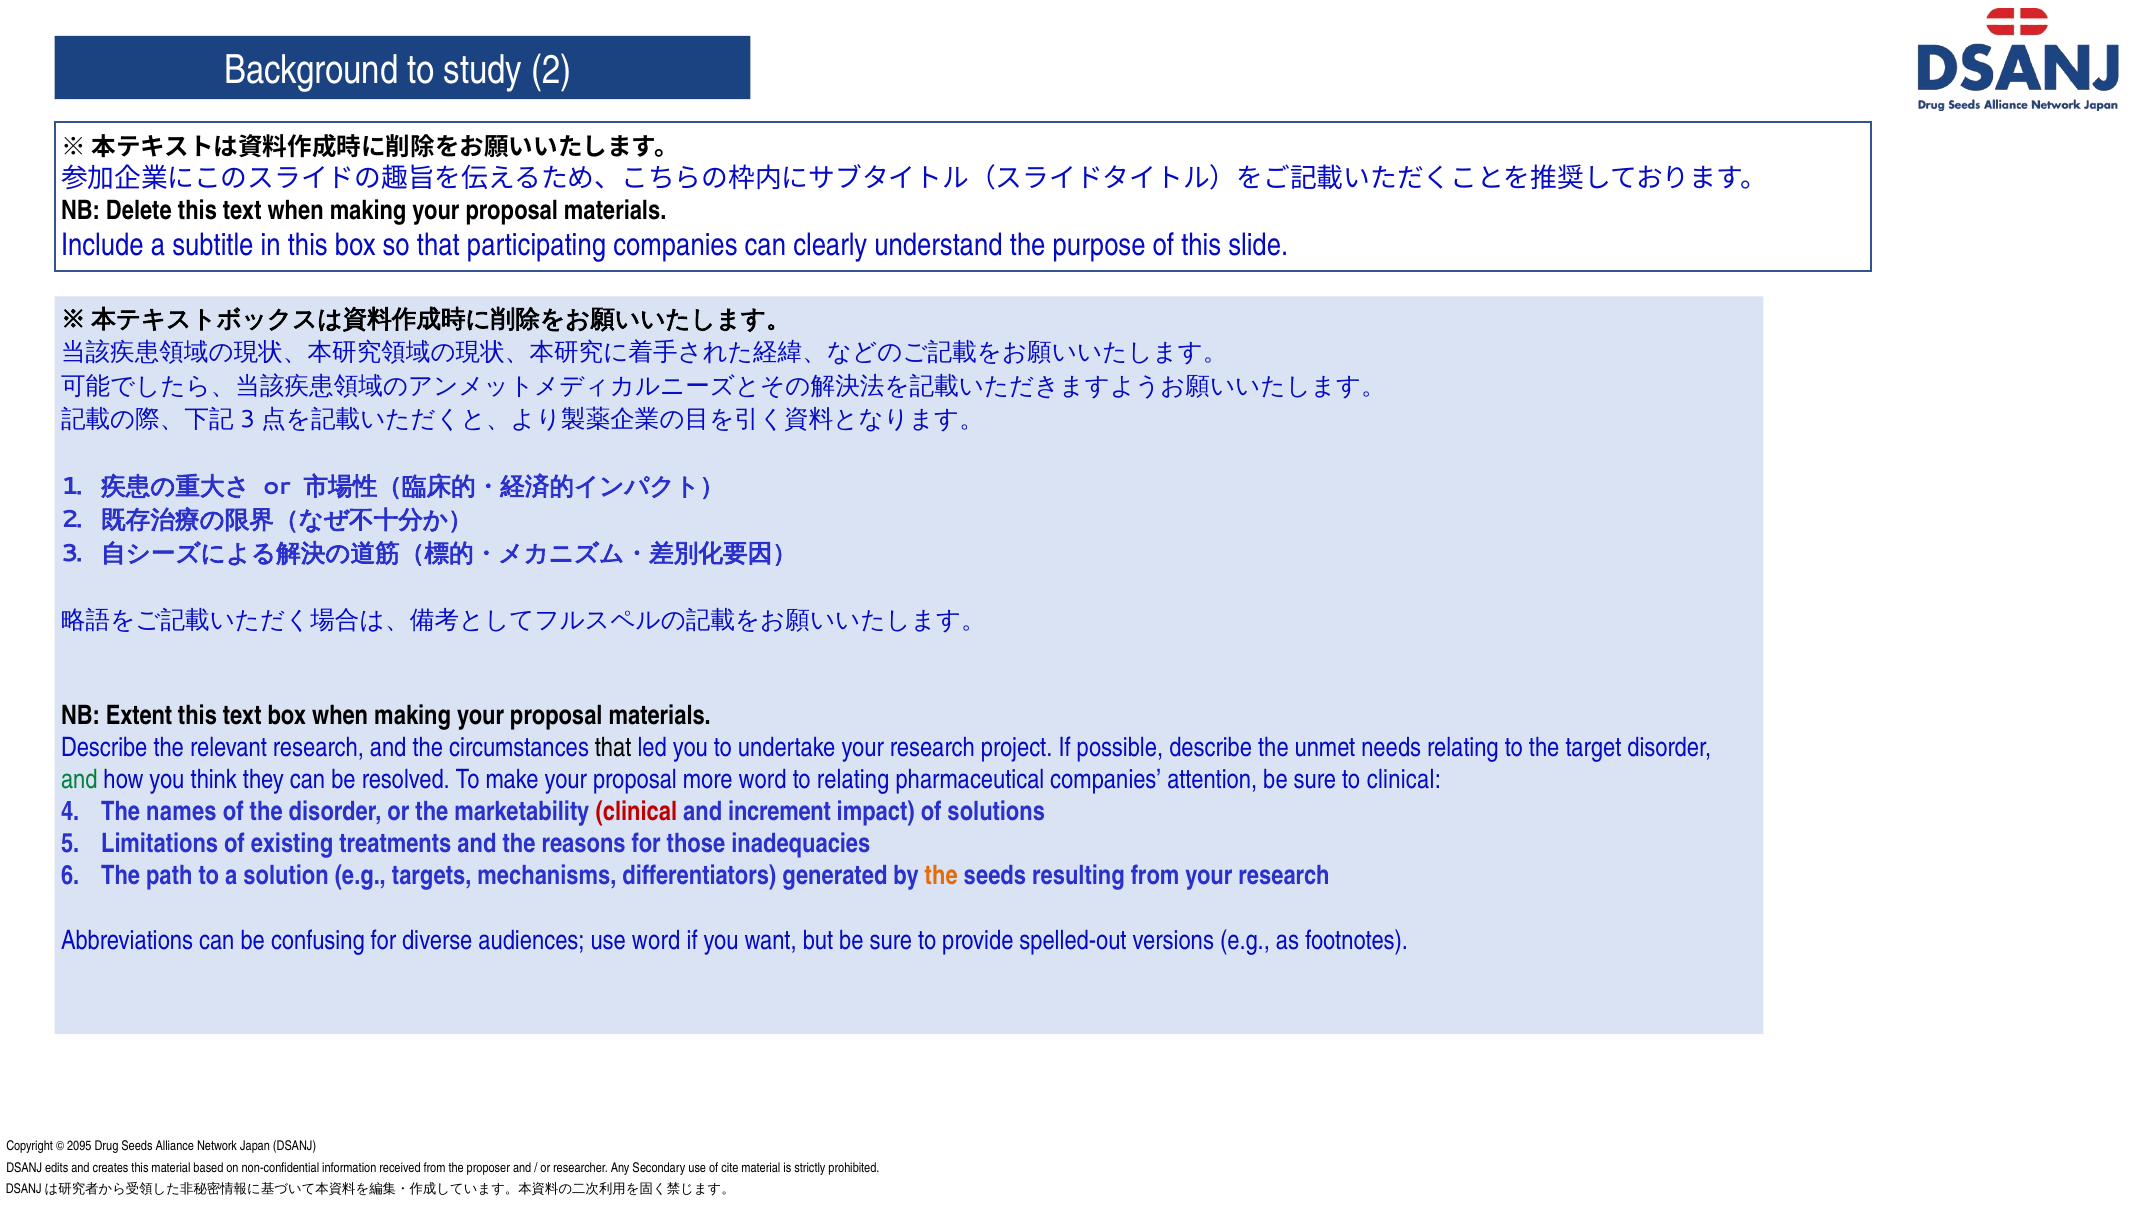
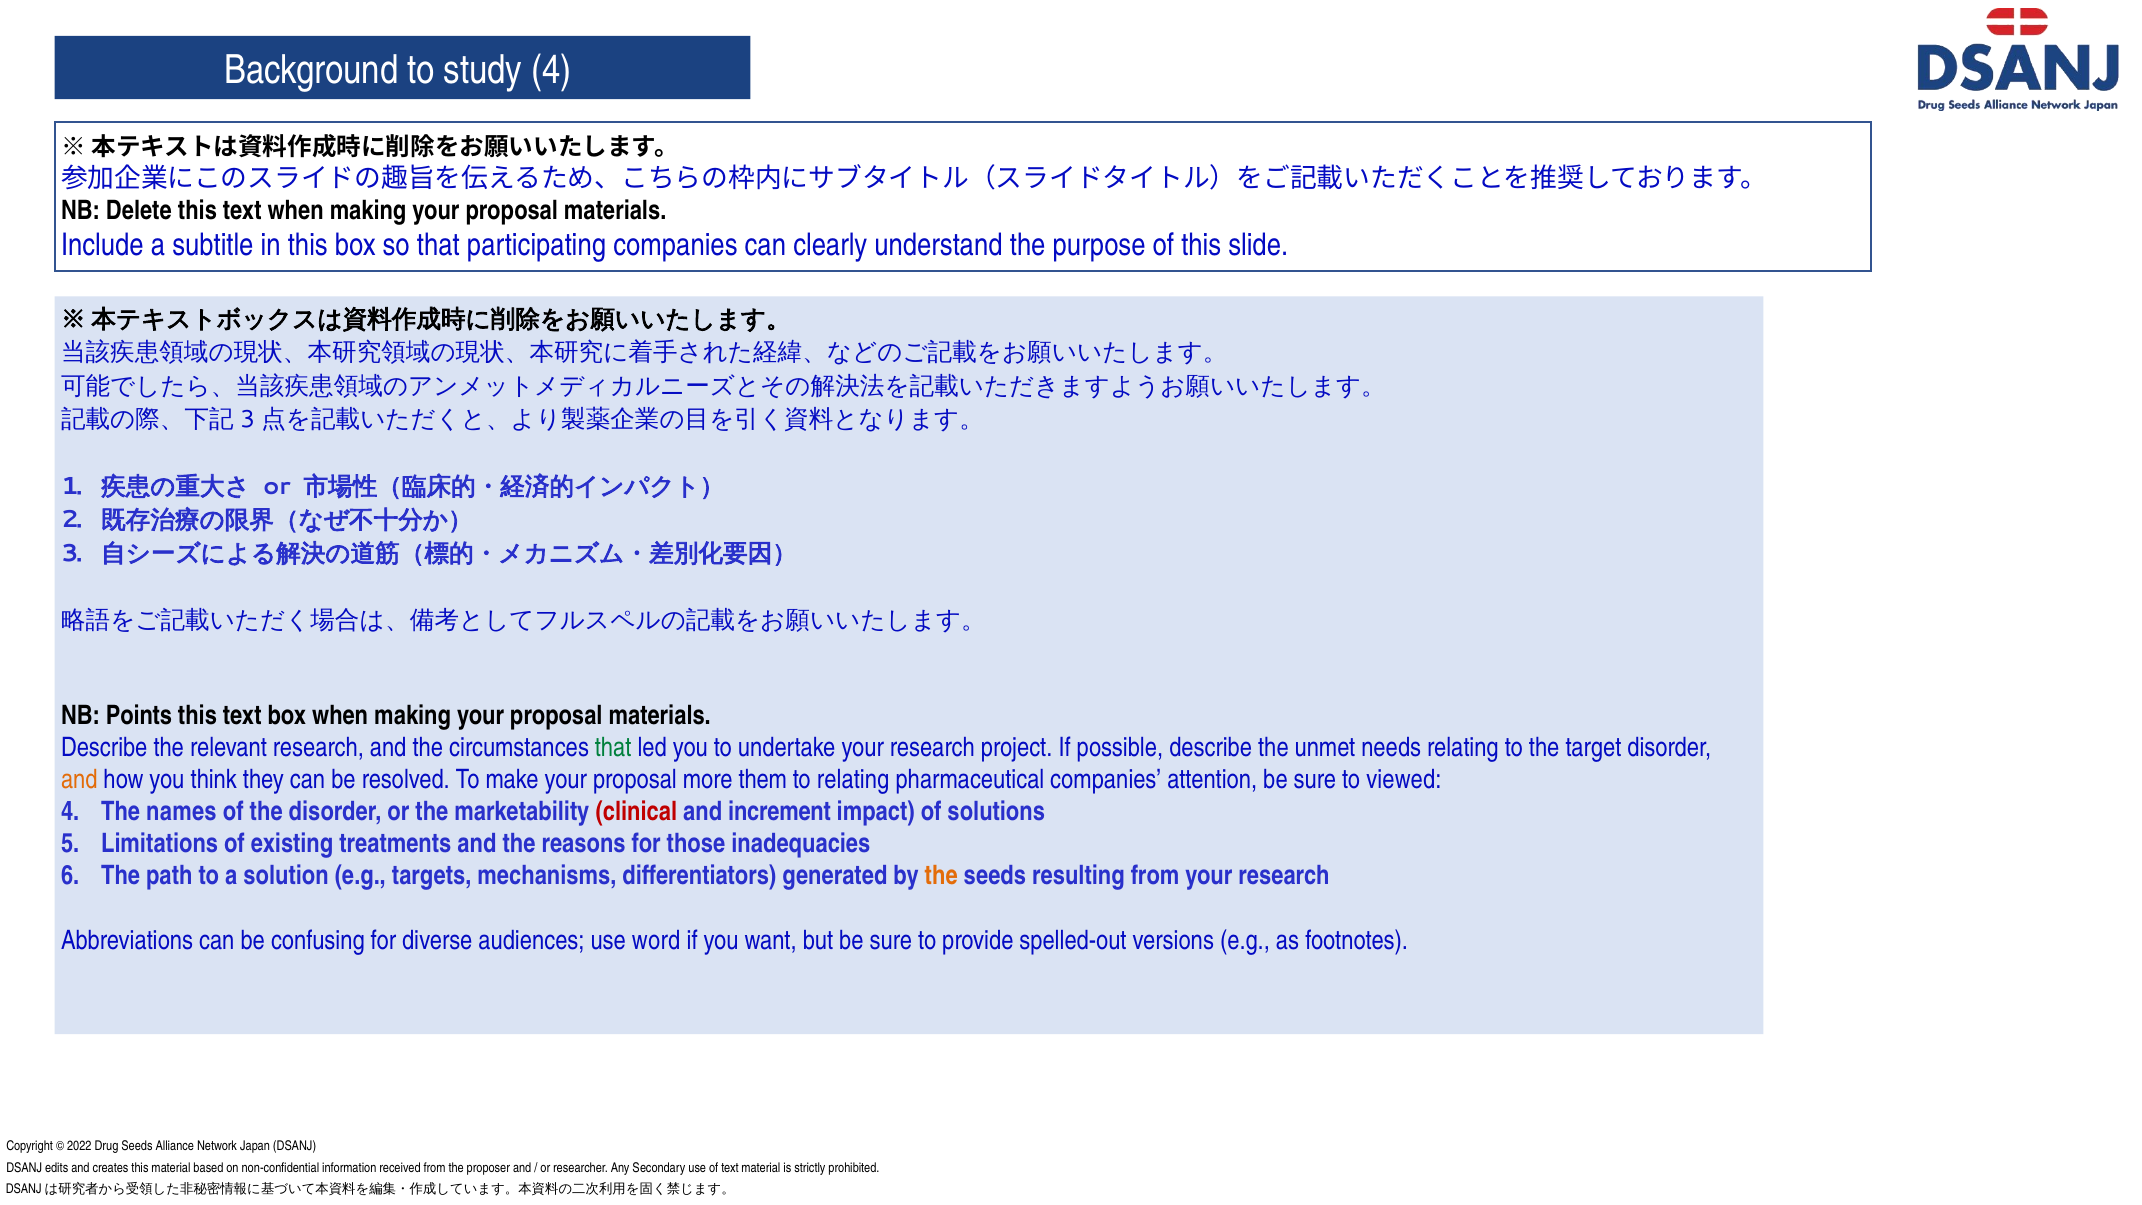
study 2: 2 -> 4
Extent: Extent -> Points
that at (613, 747) colour: black -> green
and at (79, 780) colour: green -> orange
more word: word -> them
to clinical: clinical -> viewed
2095: 2095 -> 2022
of cite: cite -> text
